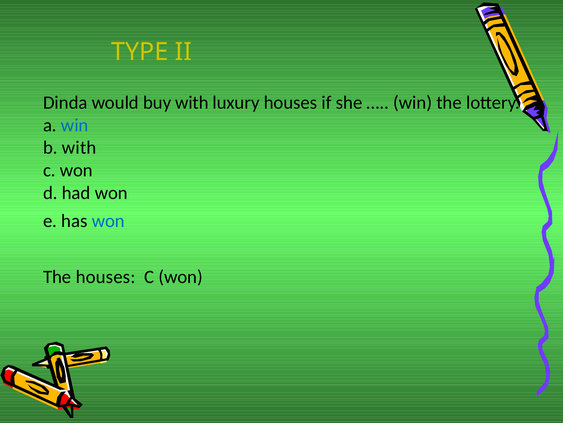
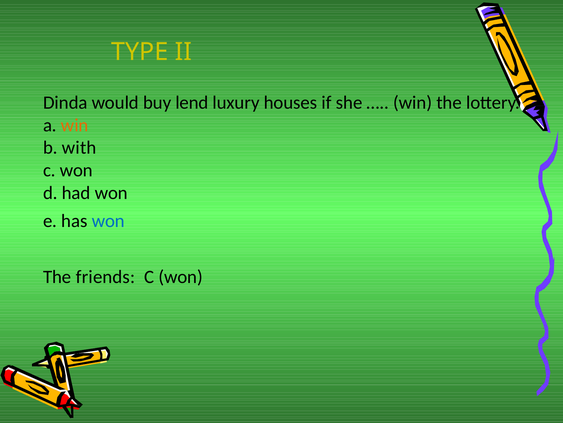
buy with: with -> lend
win at (75, 125) colour: blue -> orange
The houses: houses -> friends
